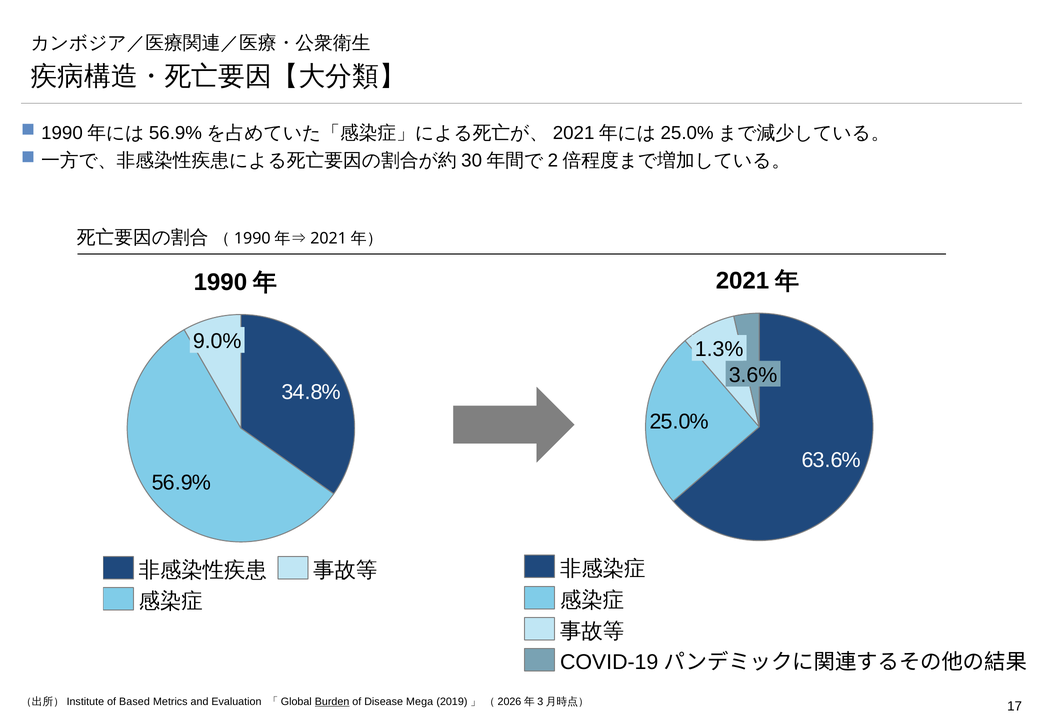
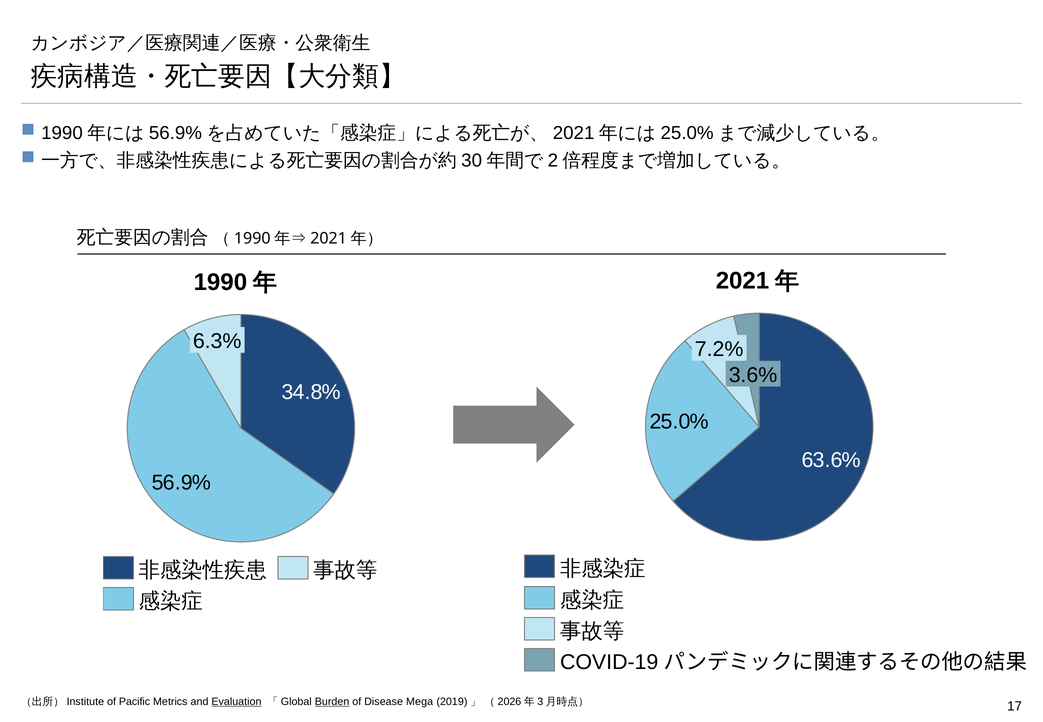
9.0%: 9.0% -> 6.3%
1.3%: 1.3% -> 7.2%
Based: Based -> Pacific
Evaluation underline: none -> present
